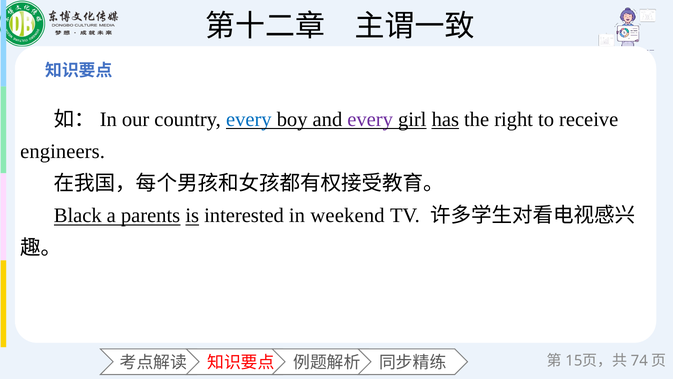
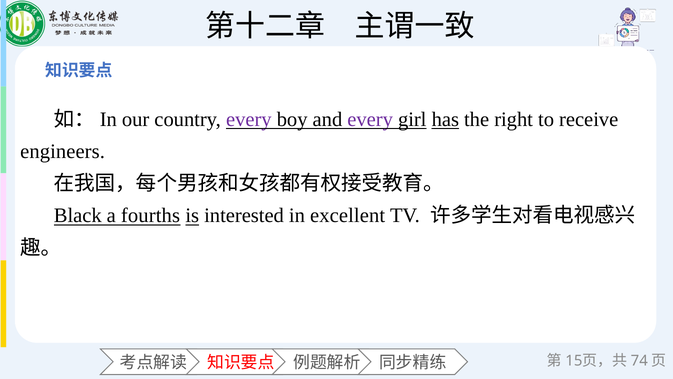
every at (249, 119) colour: blue -> purple
parents: parents -> fourths
weekend: weekend -> excellent
